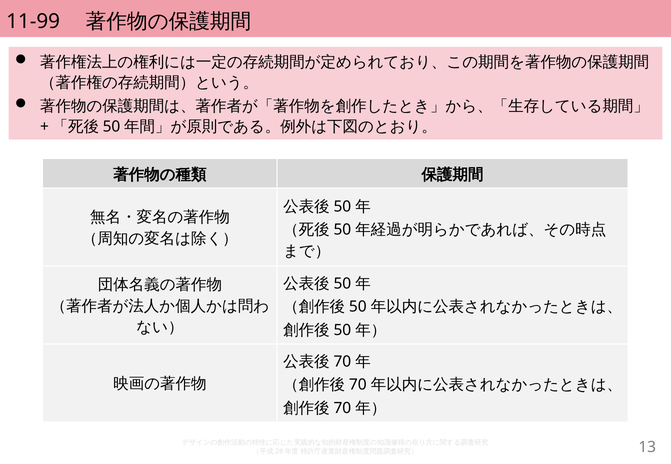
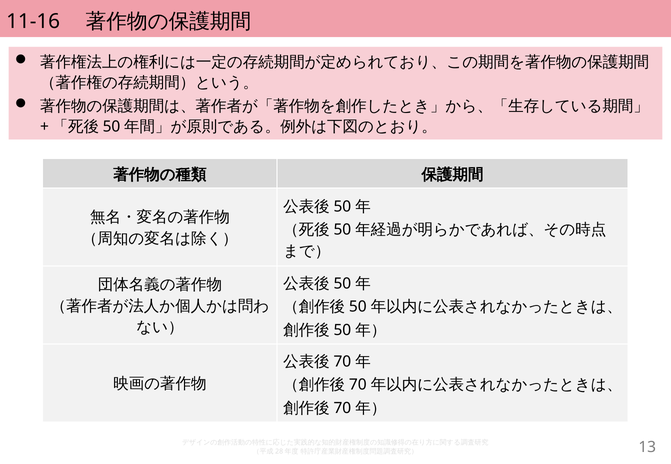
11-99: 11-99 -> 11-16
